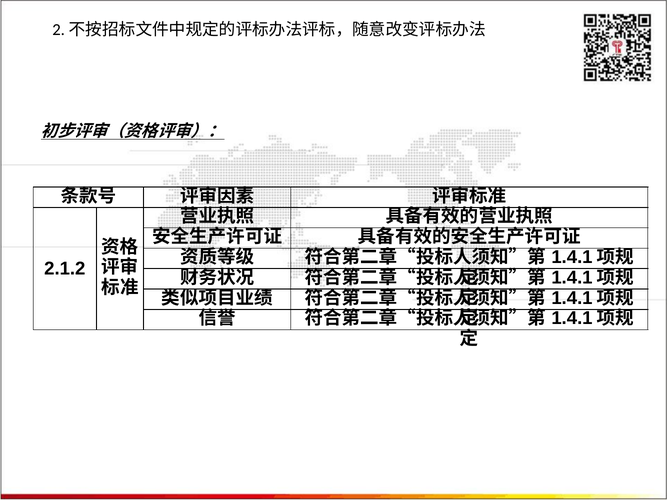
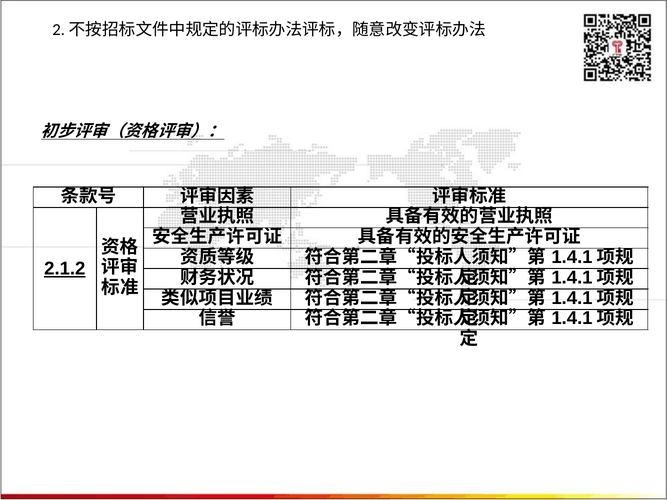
2.1.2 underline: none -> present
